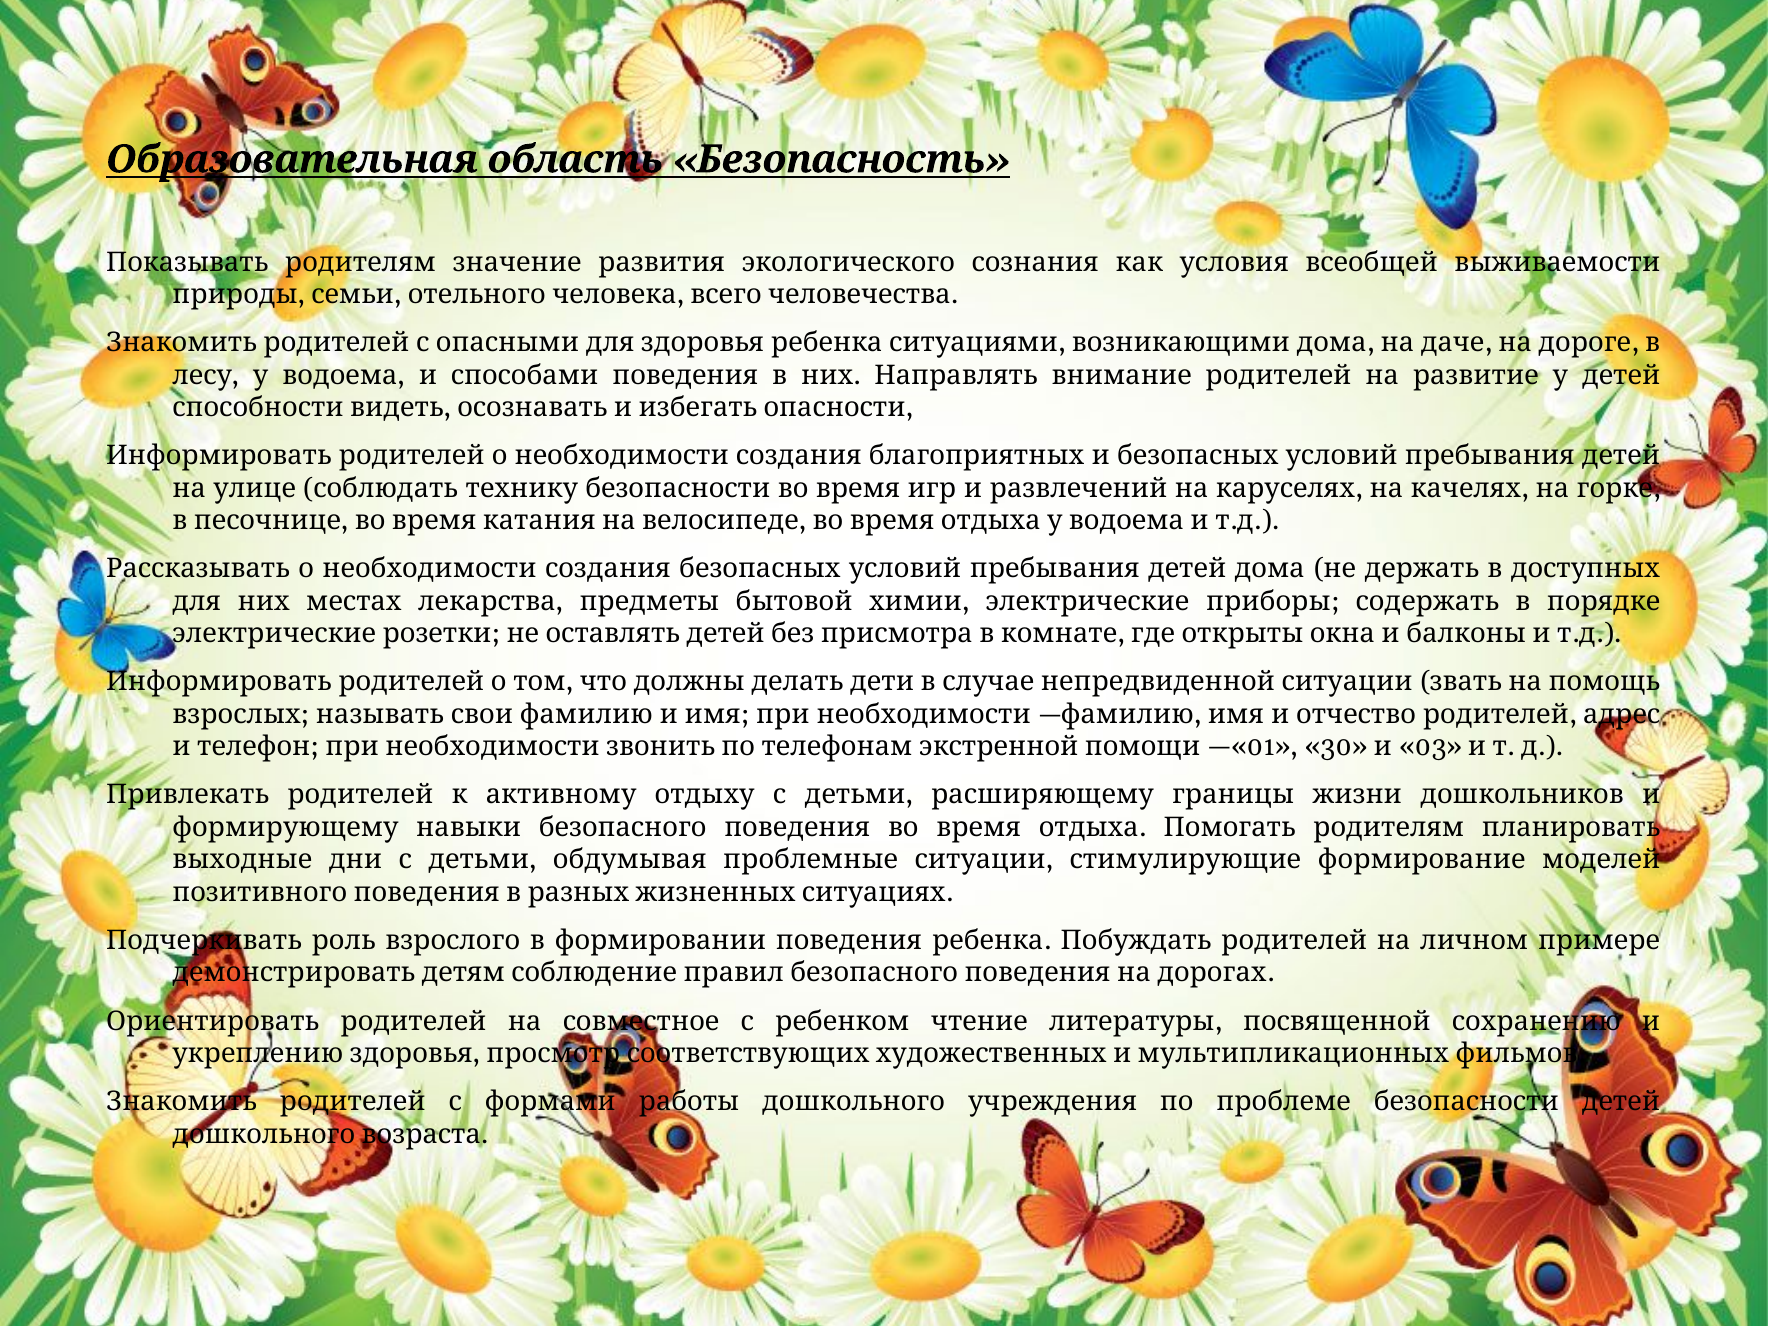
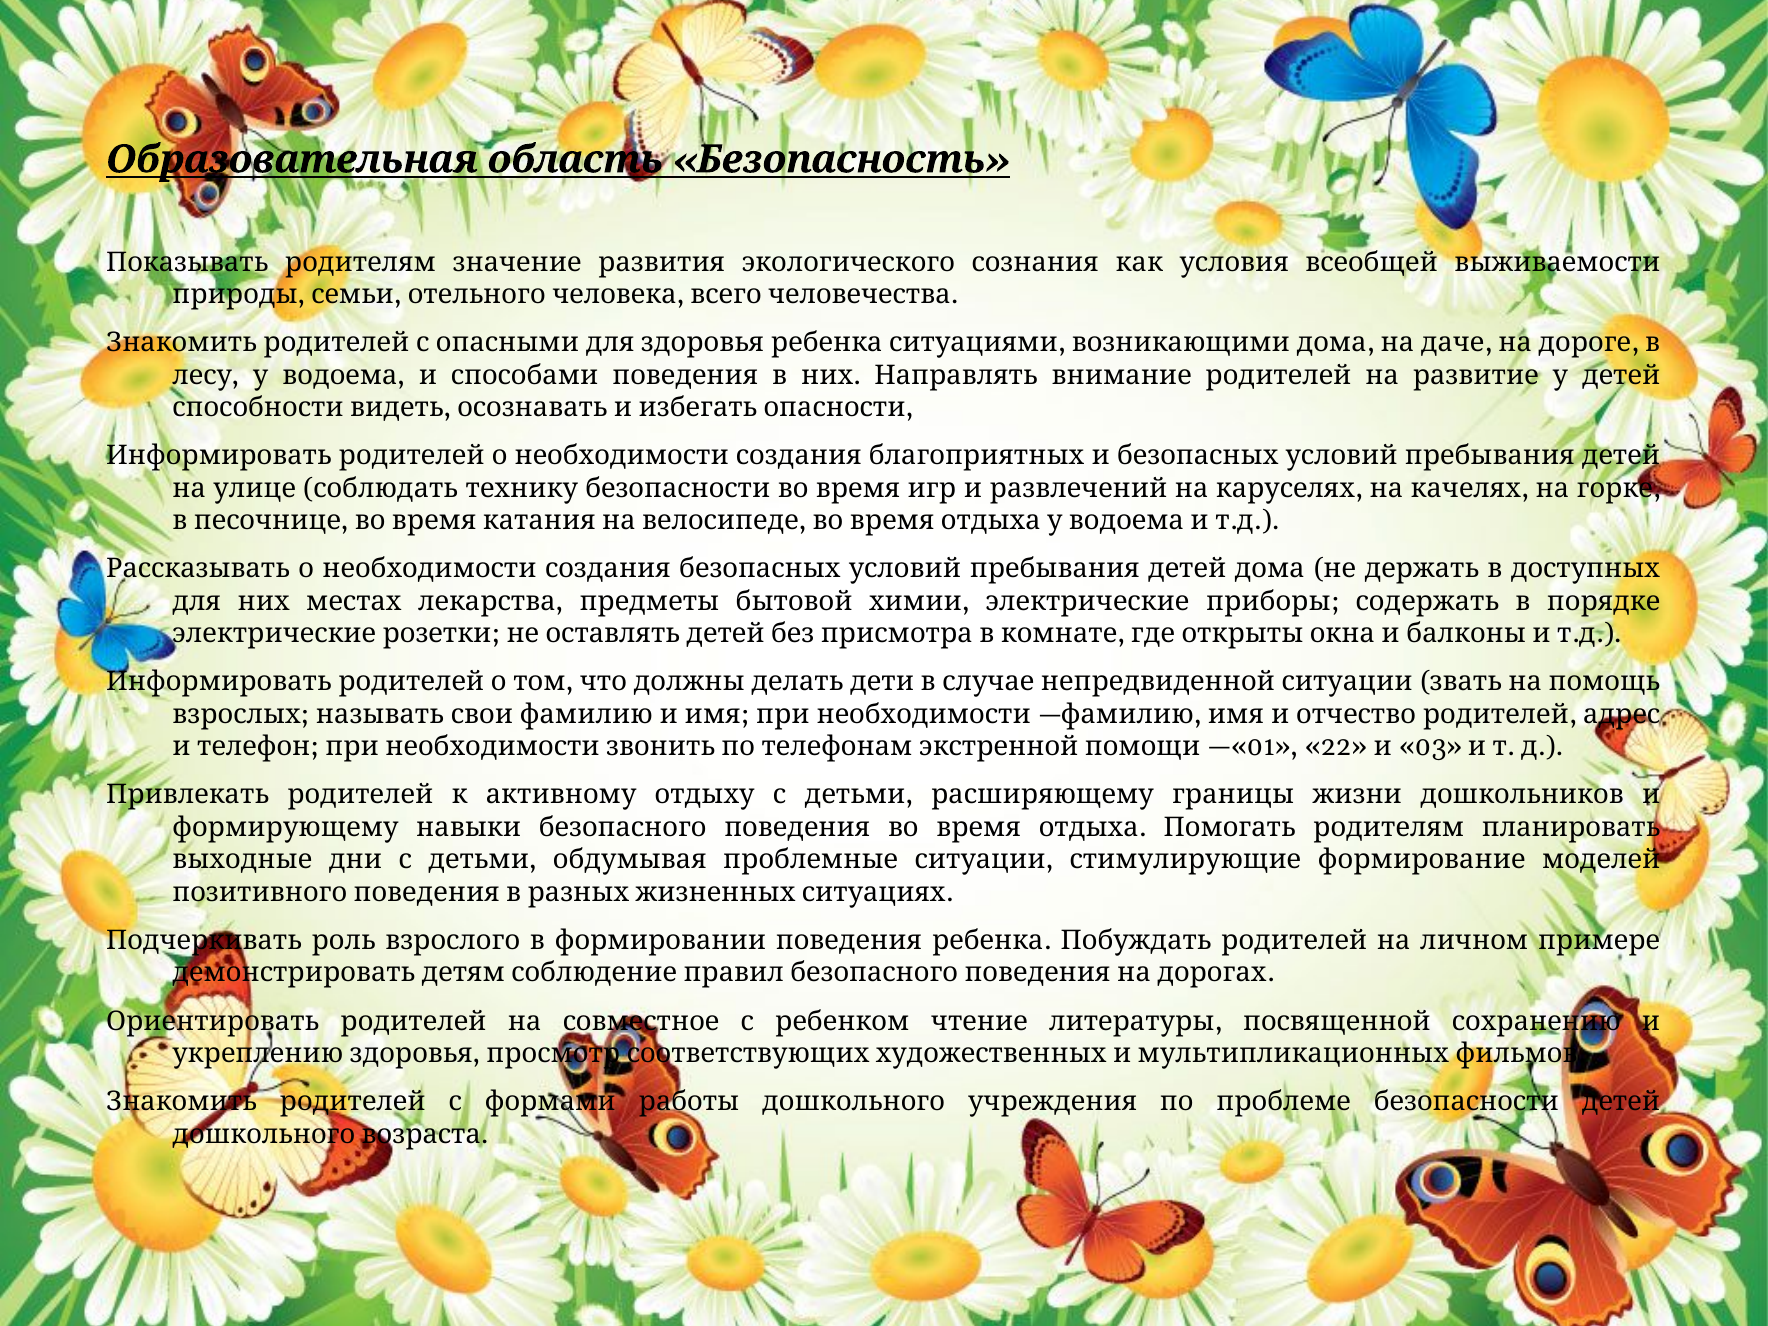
30: 30 -> 22
